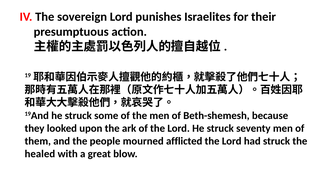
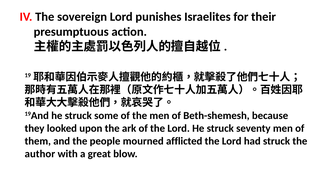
healed: healed -> author
